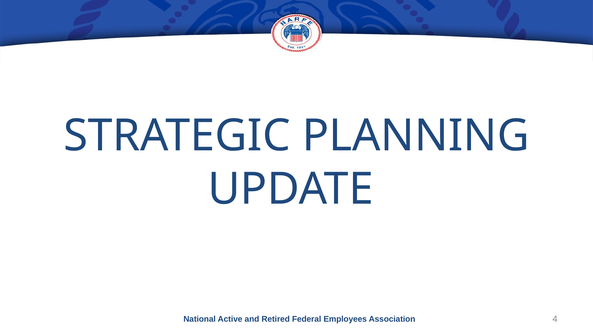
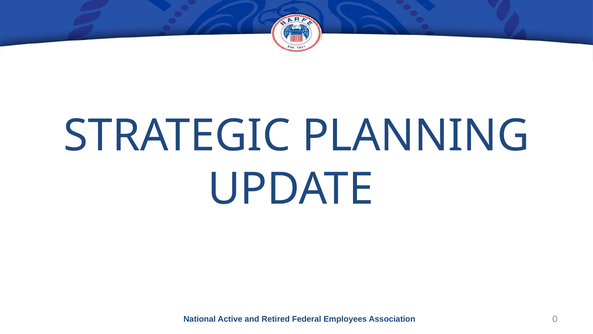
4: 4 -> 0
